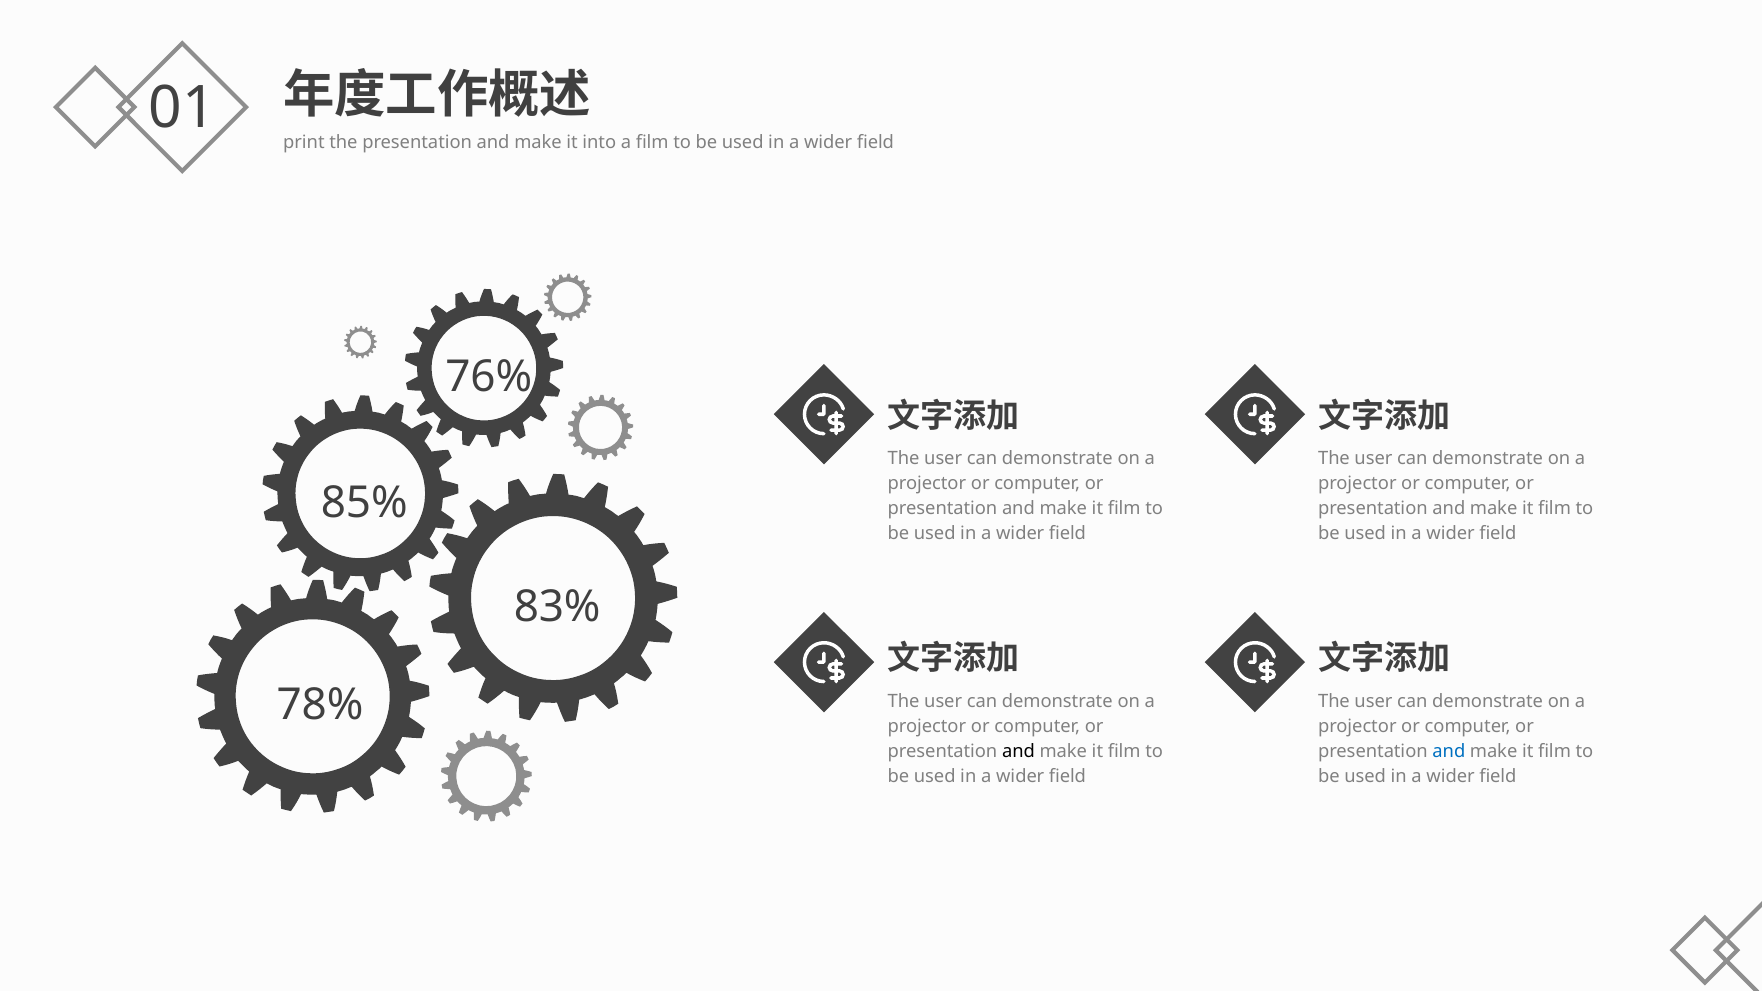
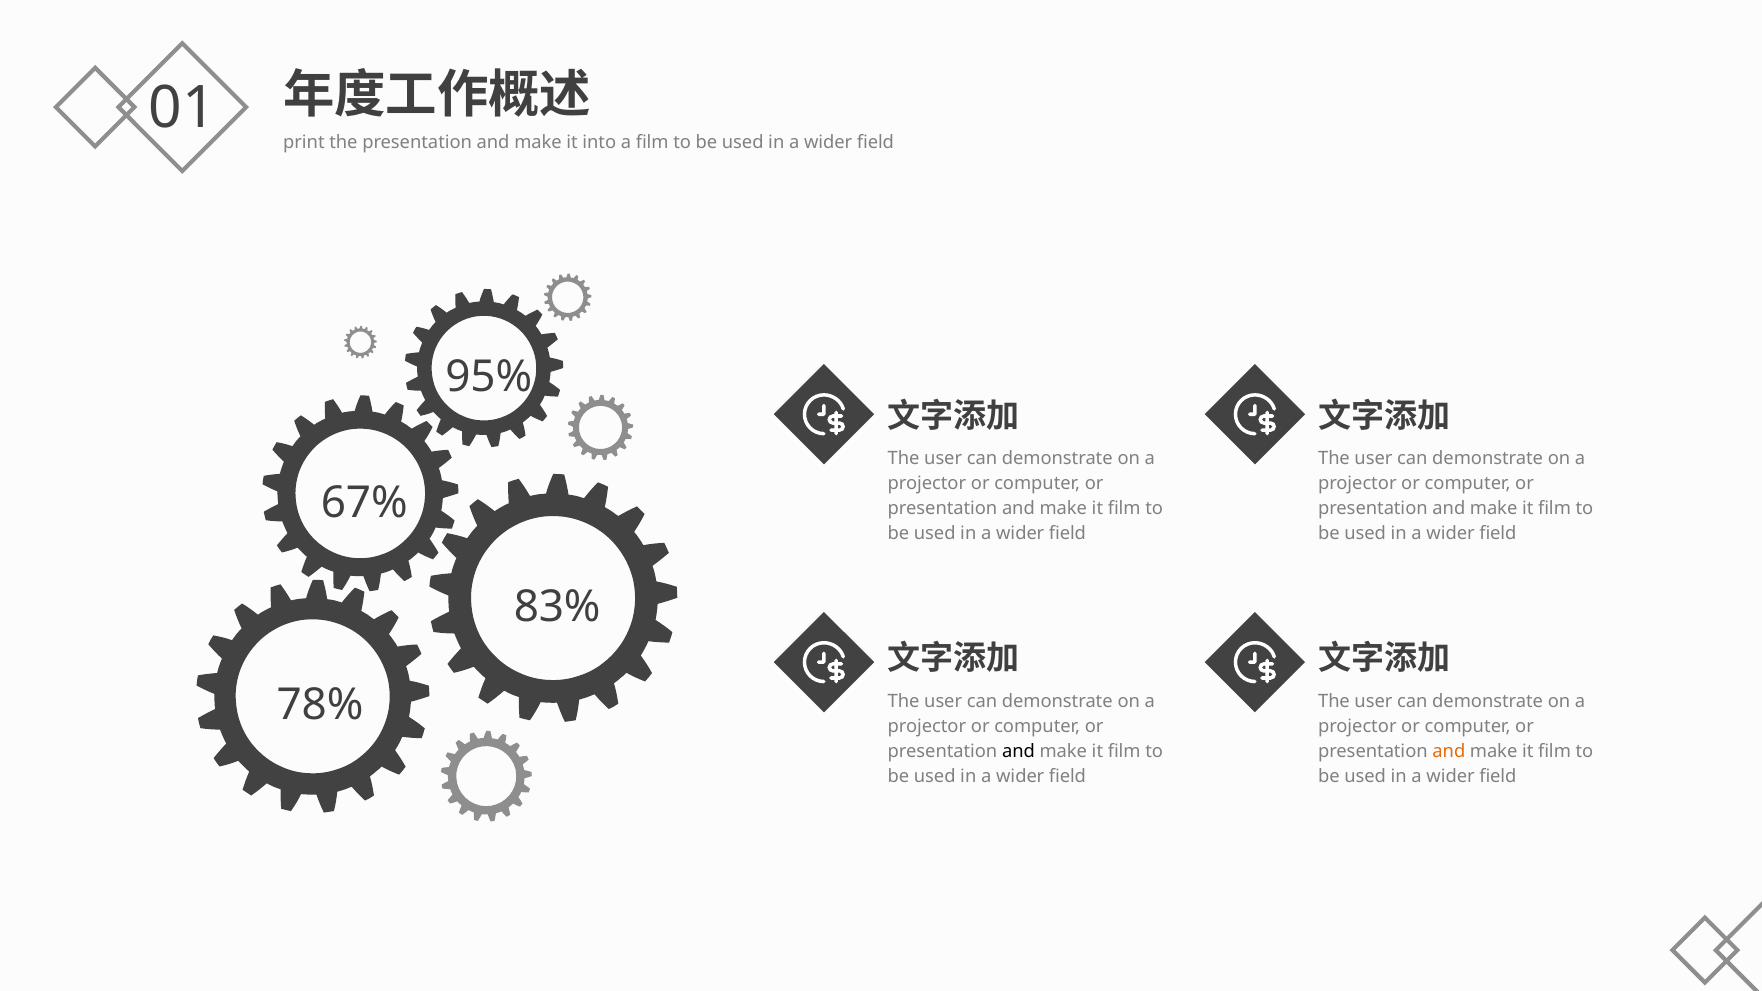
76%: 76% -> 95%
85%: 85% -> 67%
and at (1449, 752) colour: blue -> orange
